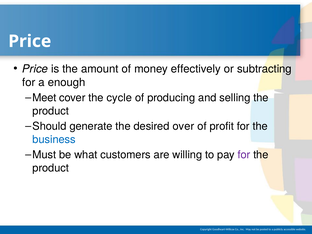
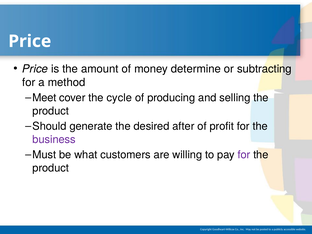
effectively: effectively -> determine
enough: enough -> method
over: over -> after
business colour: blue -> purple
